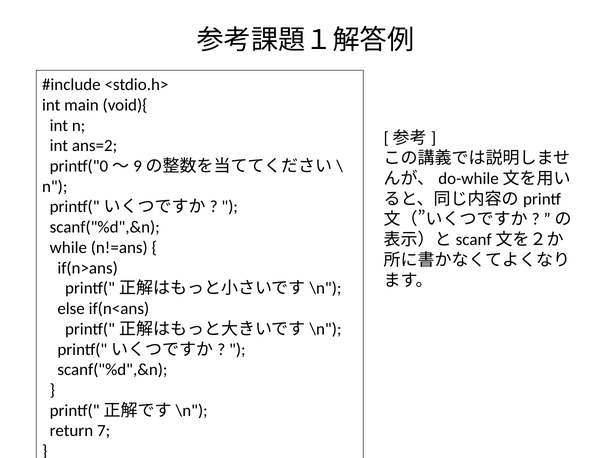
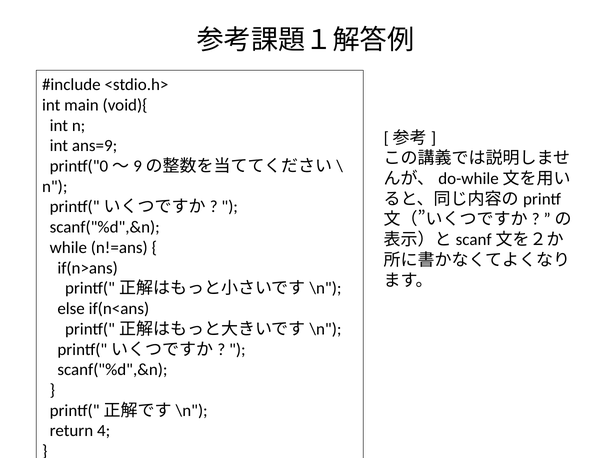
ans=2: ans=2 -> ans=9
7: 7 -> 4
